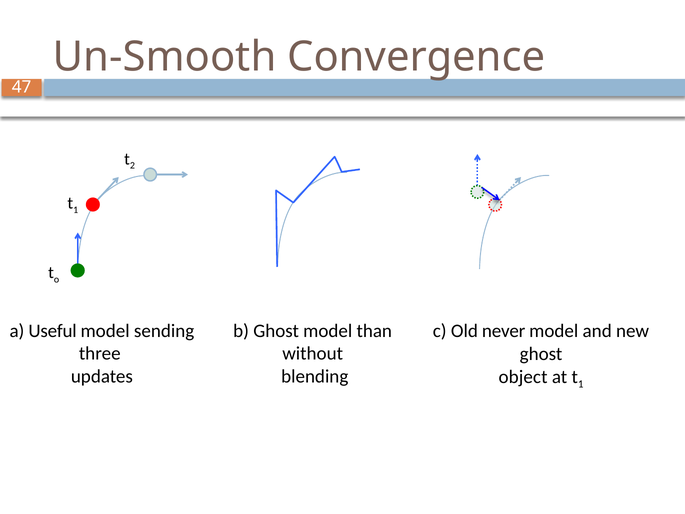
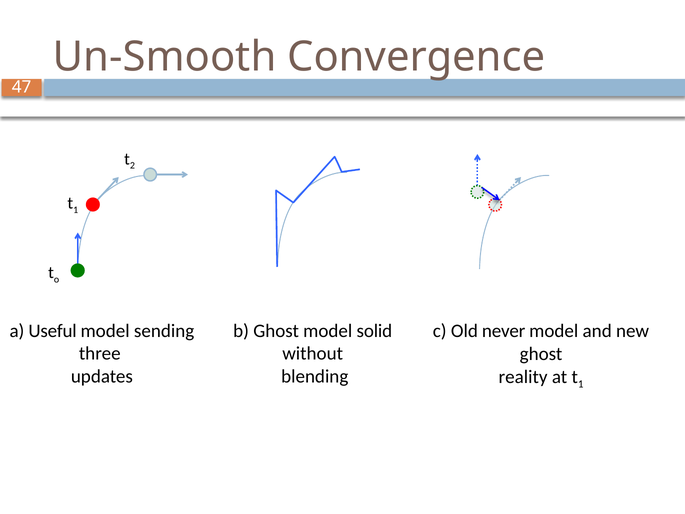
than: than -> solid
object: object -> reality
